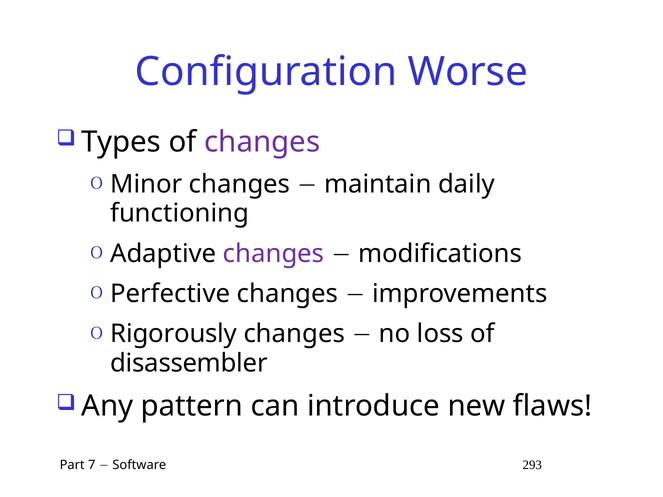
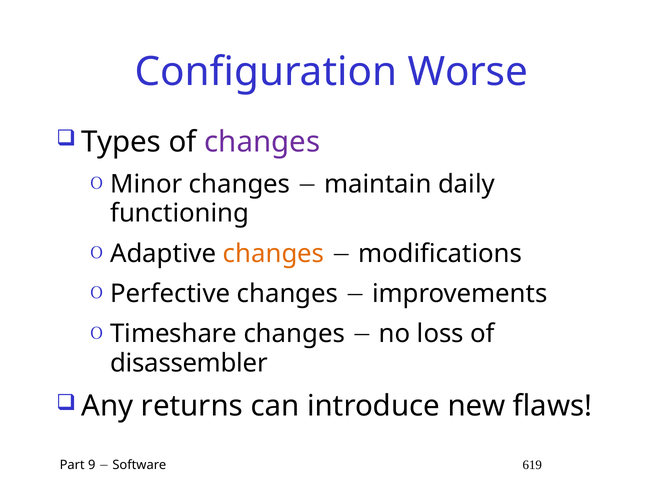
changes at (274, 254) colour: purple -> orange
Rigorously: Rigorously -> Timeshare
pattern: pattern -> returns
7: 7 -> 9
293: 293 -> 619
